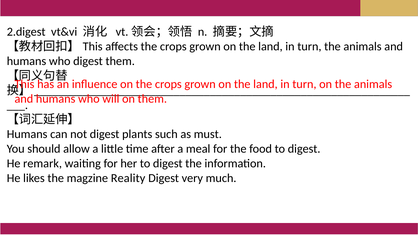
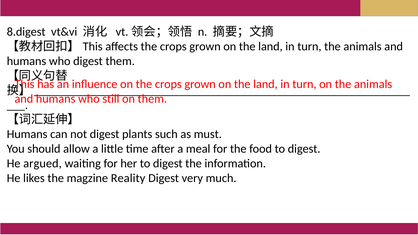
2.digest: 2.digest -> 8.digest
will: will -> still
remark: remark -> argued
